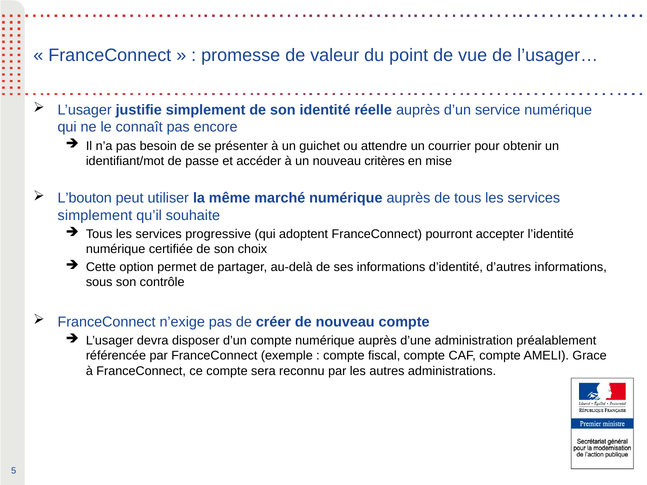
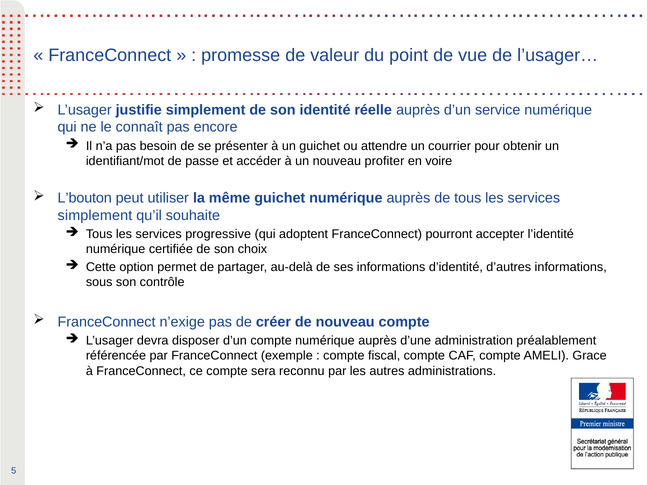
critères: critères -> profiter
mise: mise -> voire
même marché: marché -> guichet
